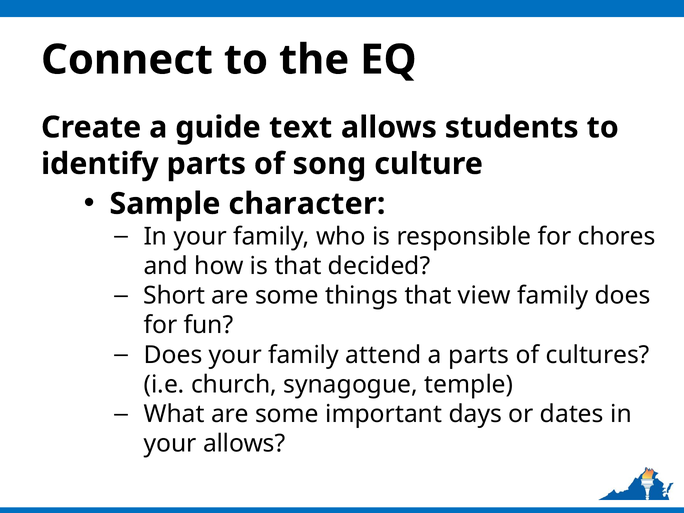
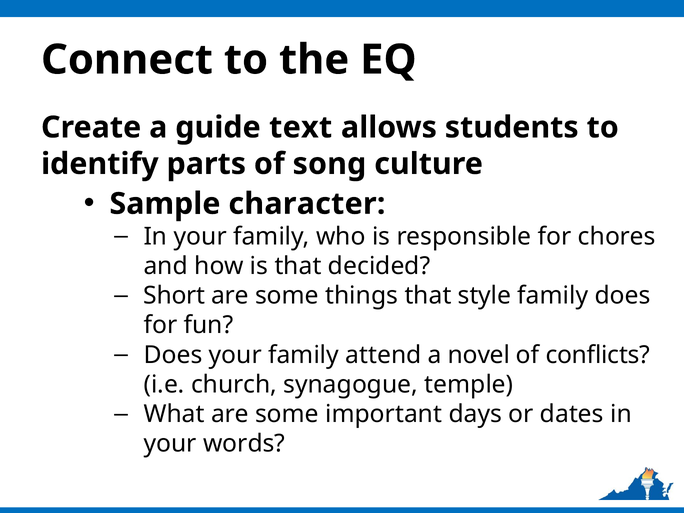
view: view -> style
a parts: parts -> novel
cultures: cultures -> conflicts
your allows: allows -> words
